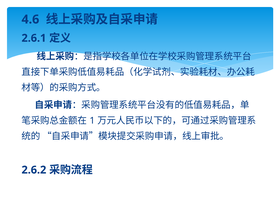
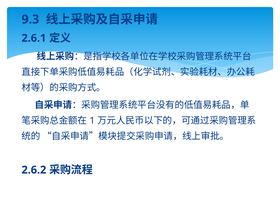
4.6: 4.6 -> 9.3
